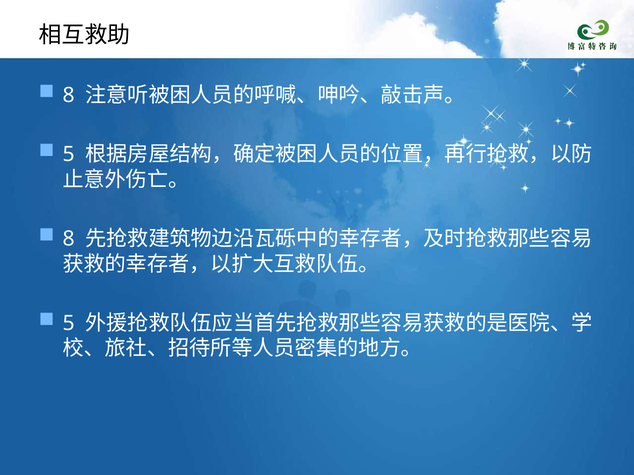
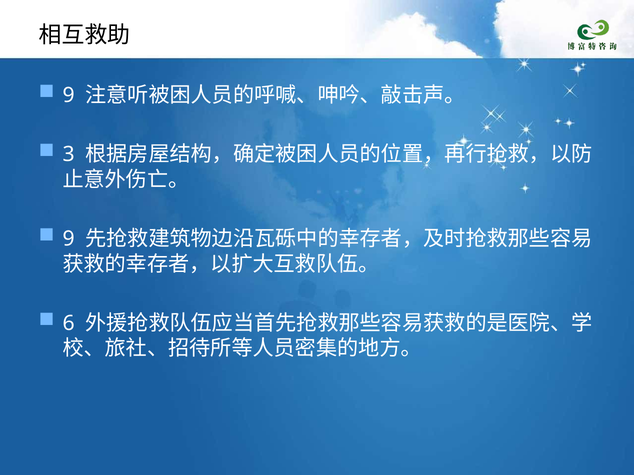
8 at (69, 95): 8 -> 9
5 at (69, 154): 5 -> 3
8 at (69, 239): 8 -> 9
5 at (69, 324): 5 -> 6
